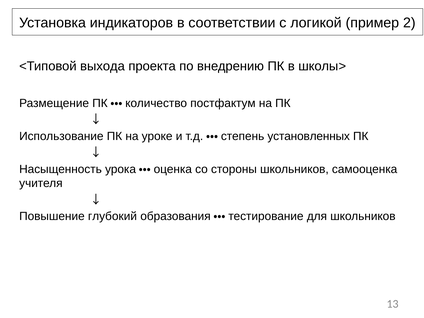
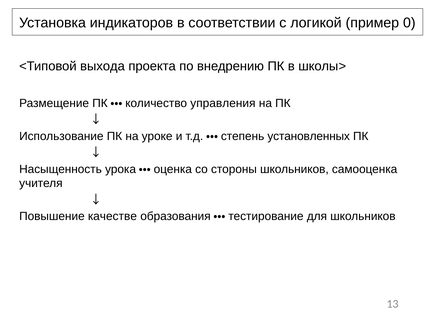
2: 2 -> 0
постфактум: постфактум -> управления
глубокий: глубокий -> качестве
